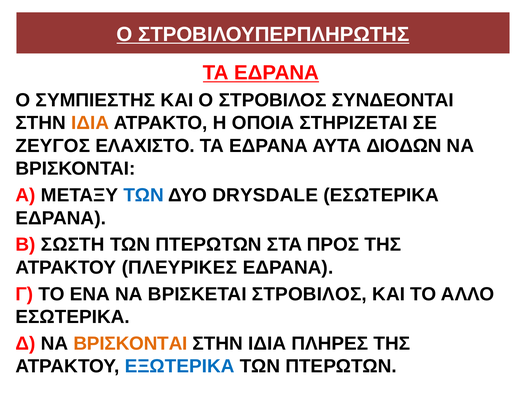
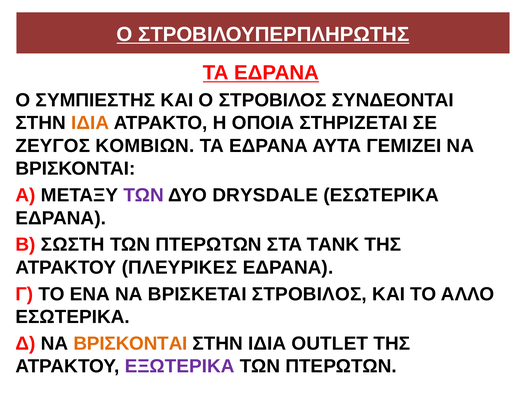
ΕΛΑΧΙΣΤΟ: ΕΛΑΧΙΣΤΟ -> ΚΟΜΒΙΩΝ
ΔΙΟΔΩΝ: ΔΙΟΔΩΝ -> ΓΕΜΙΖΕΙ
ΤΩΝ at (144, 195) colour: blue -> purple
ΠΡΟΣ: ΠΡΟΣ -> TANK
ΠΛΗΡΕΣ: ΠΛΗΡΕΣ -> OUTLET
ΕΞΩΤΕΡΙΚΑ colour: blue -> purple
